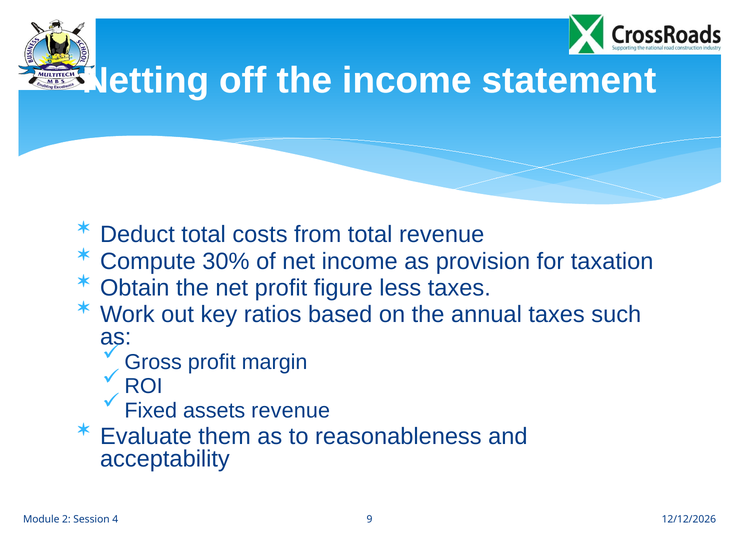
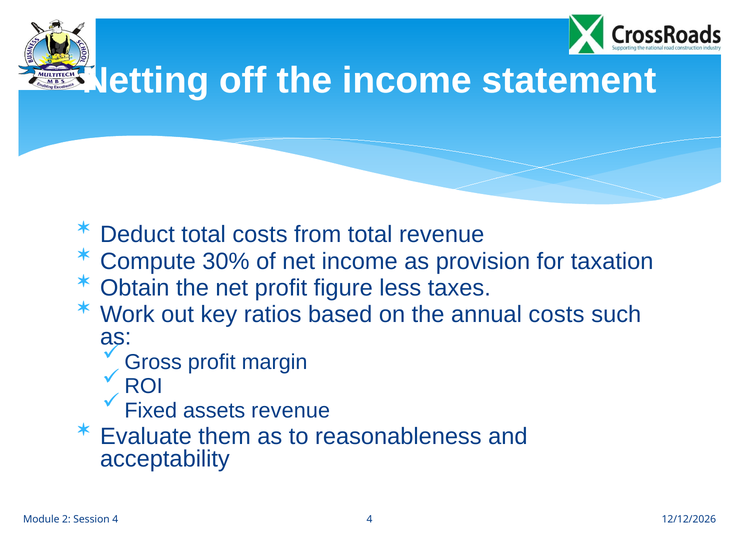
annual taxes: taxes -> costs
4 9: 9 -> 4
